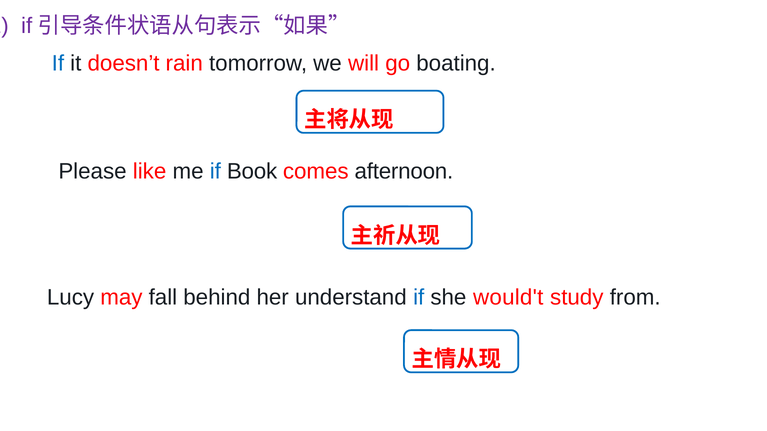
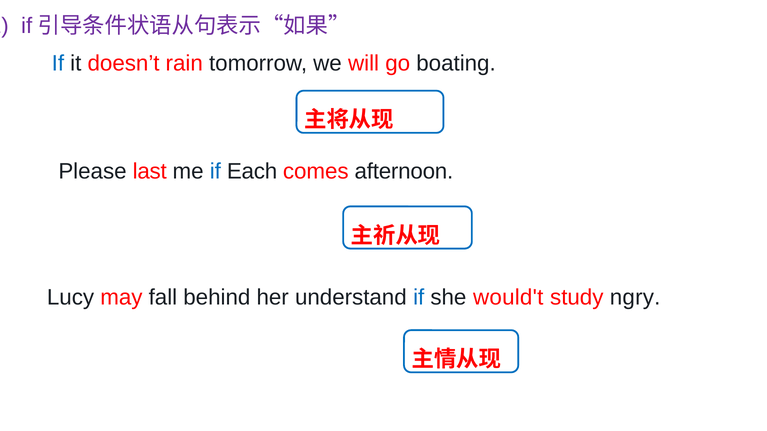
like: like -> last
Book: Book -> Each
from: from -> ngry
